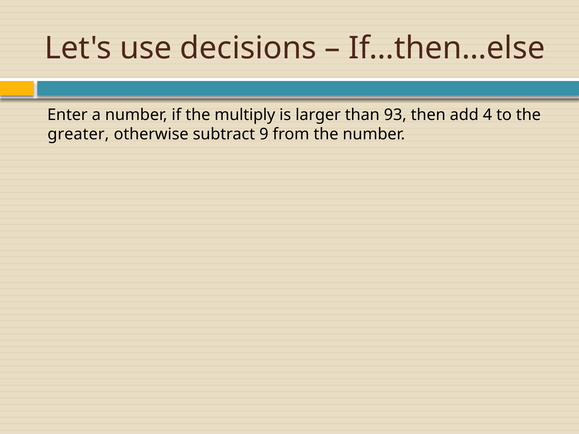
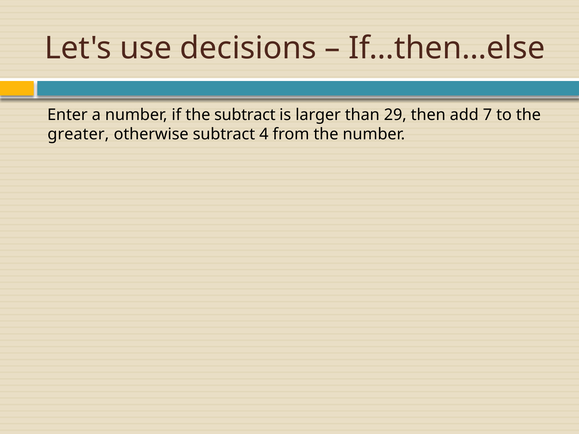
the multiply: multiply -> subtract
93: 93 -> 29
4: 4 -> 7
9: 9 -> 4
